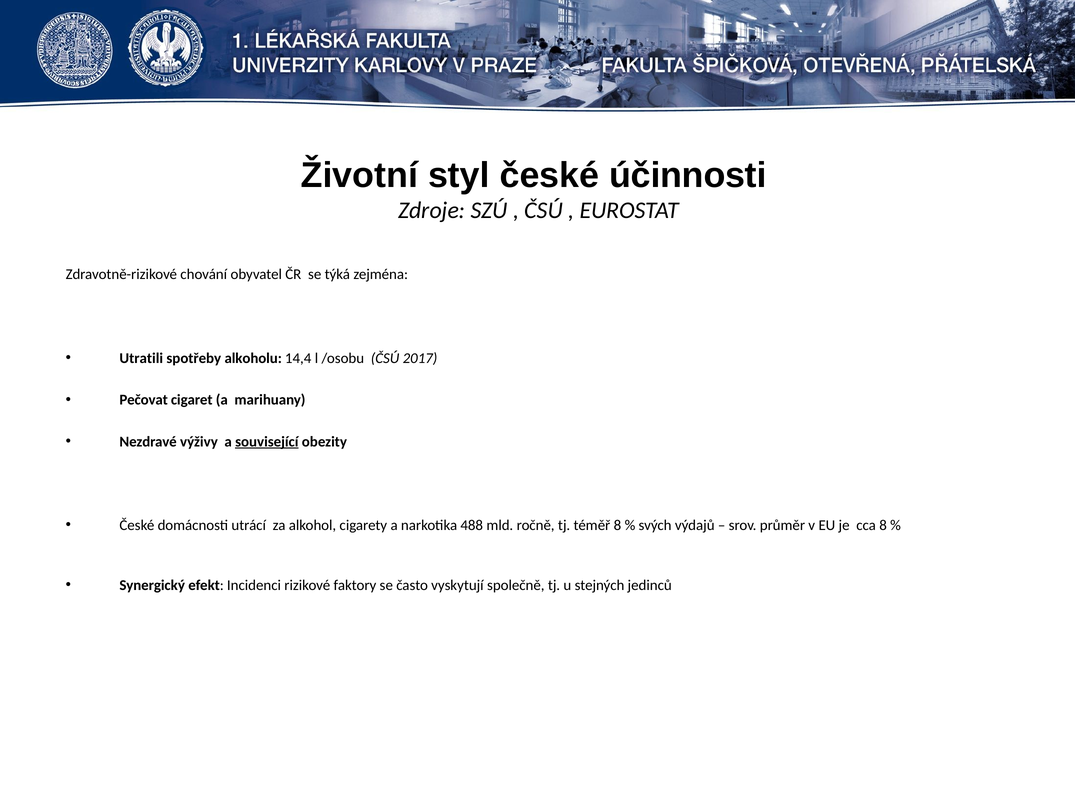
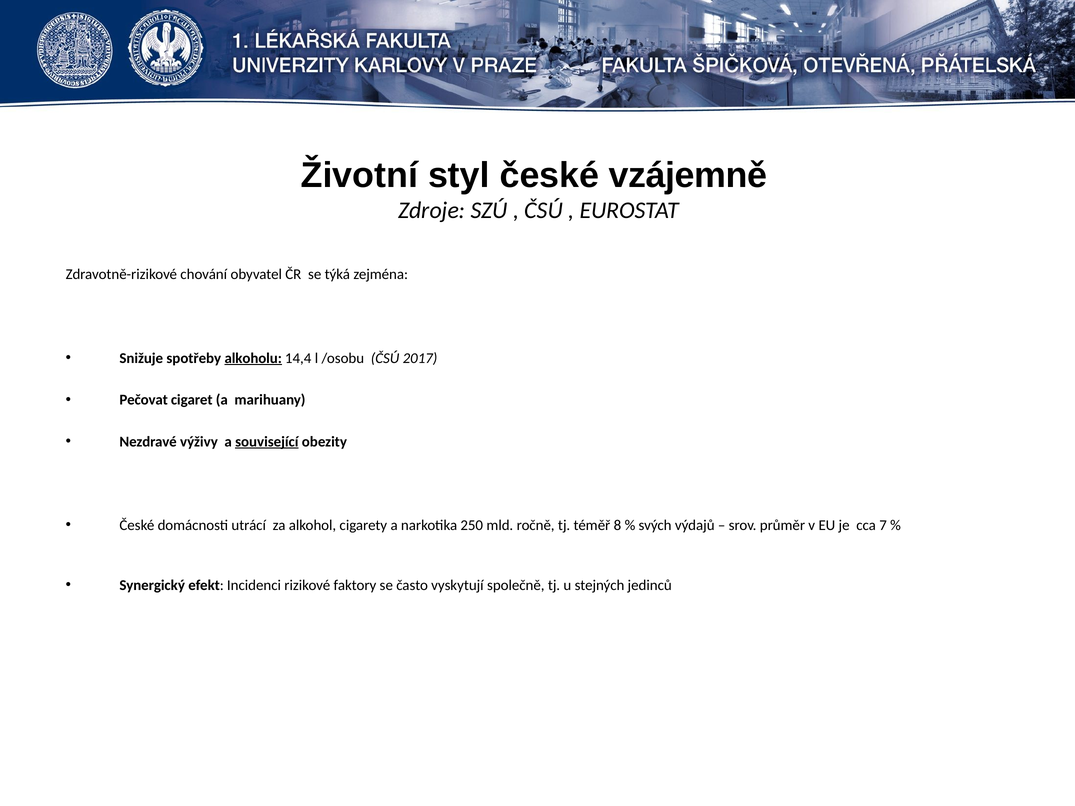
účinnosti: účinnosti -> vzájemně
Utratili: Utratili -> Snižuje
alkoholu underline: none -> present
488: 488 -> 250
cca 8: 8 -> 7
